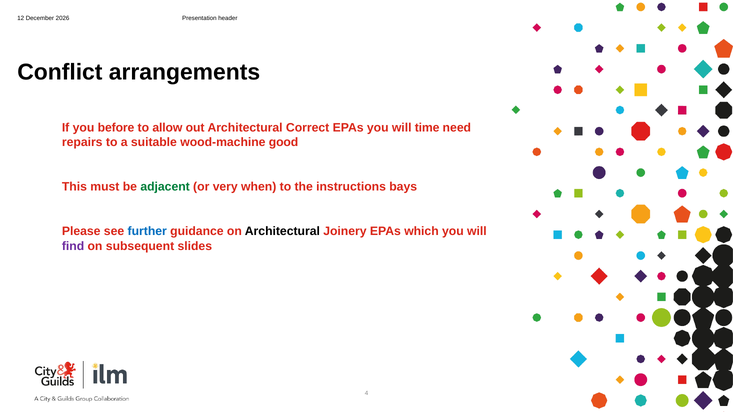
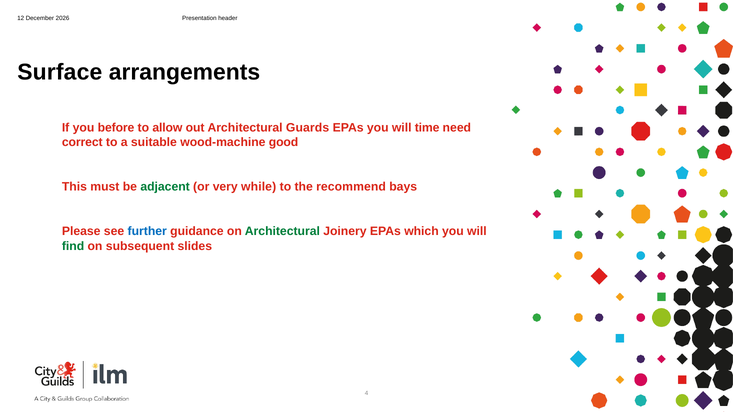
Conflict: Conflict -> Surface
Correct: Correct -> Guards
repairs: repairs -> correct
when: when -> while
instructions: instructions -> recommend
Architectural at (282, 232) colour: black -> green
find colour: purple -> green
